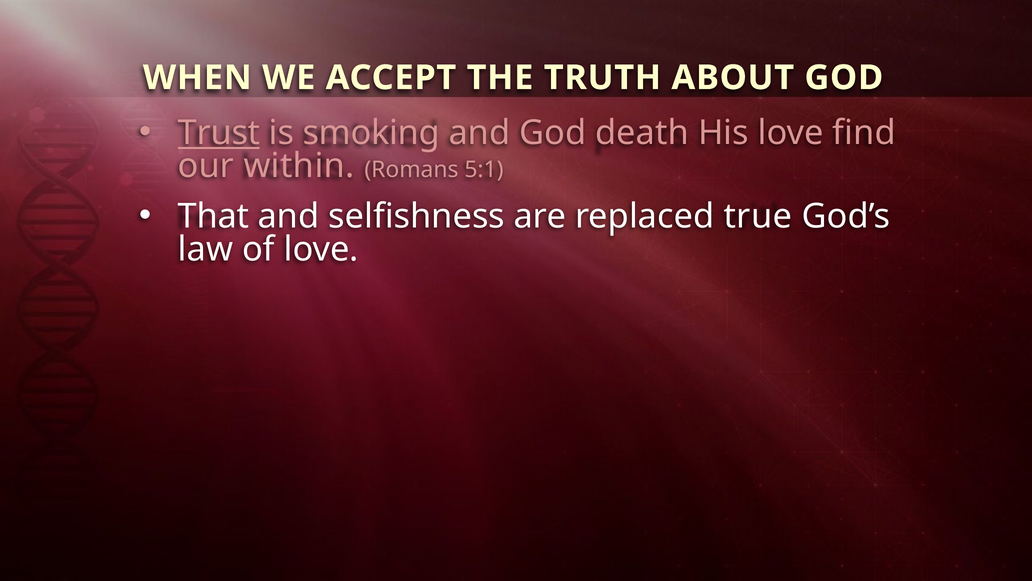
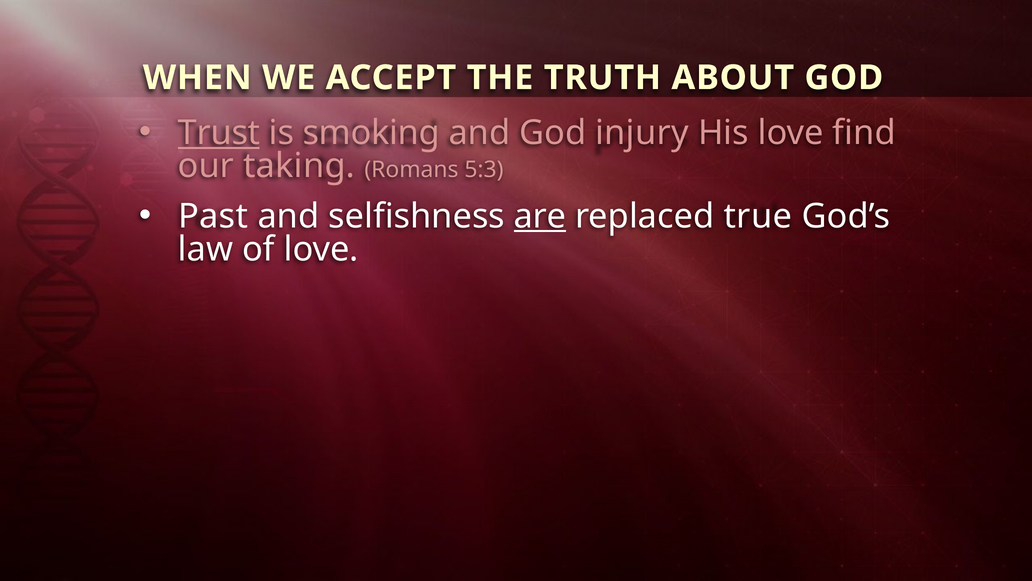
death: death -> injury
within: within -> taking
5:1: 5:1 -> 5:3
That: That -> Past
are underline: none -> present
